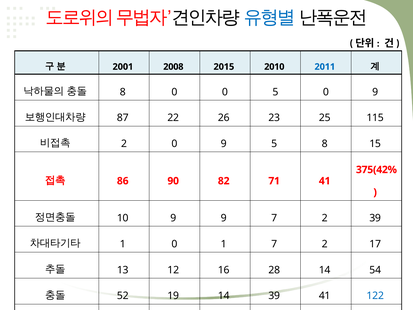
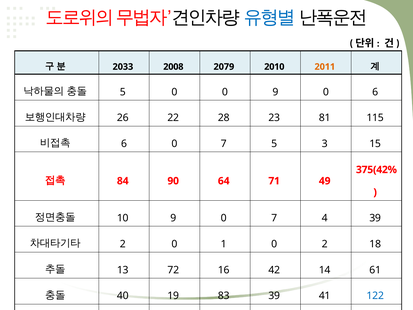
2001: 2001 -> 2033
2015: 2015 -> 2079
2011 colour: blue -> orange
8 at (123, 92): 8 -> 5
0 5: 5 -> 9
9 at (375, 92): 9 -> 6
87: 87 -> 26
26: 26 -> 28
25: 25 -> 81
2 at (124, 144): 2 -> 6
9 at (224, 144): 9 -> 7
5 8: 8 -> 3
86: 86 -> 84
82: 82 -> 64
71 41: 41 -> 49
10 9 9: 9 -> 0
2 at (325, 218): 2 -> 4
1 at (123, 244): 1 -> 2
1 7: 7 -> 0
2 17: 17 -> 18
12: 12 -> 72
28: 28 -> 42
54: 54 -> 61
52: 52 -> 40
19 14: 14 -> 83
